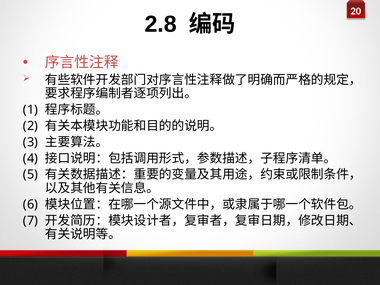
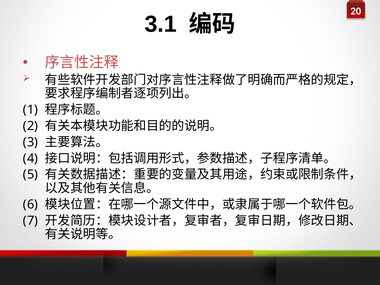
2.8: 2.8 -> 3.1
